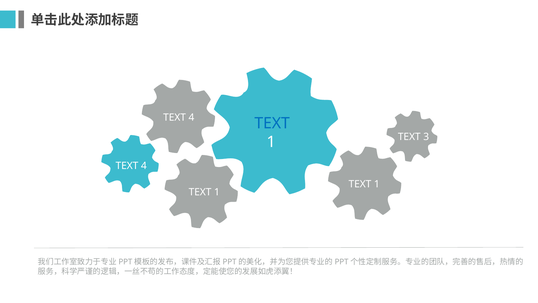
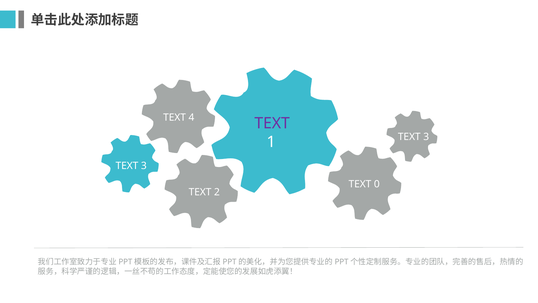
TEXT at (272, 123) colour: blue -> purple
4 at (144, 166): 4 -> 3
1 at (377, 184): 1 -> 0
1 at (217, 192): 1 -> 2
